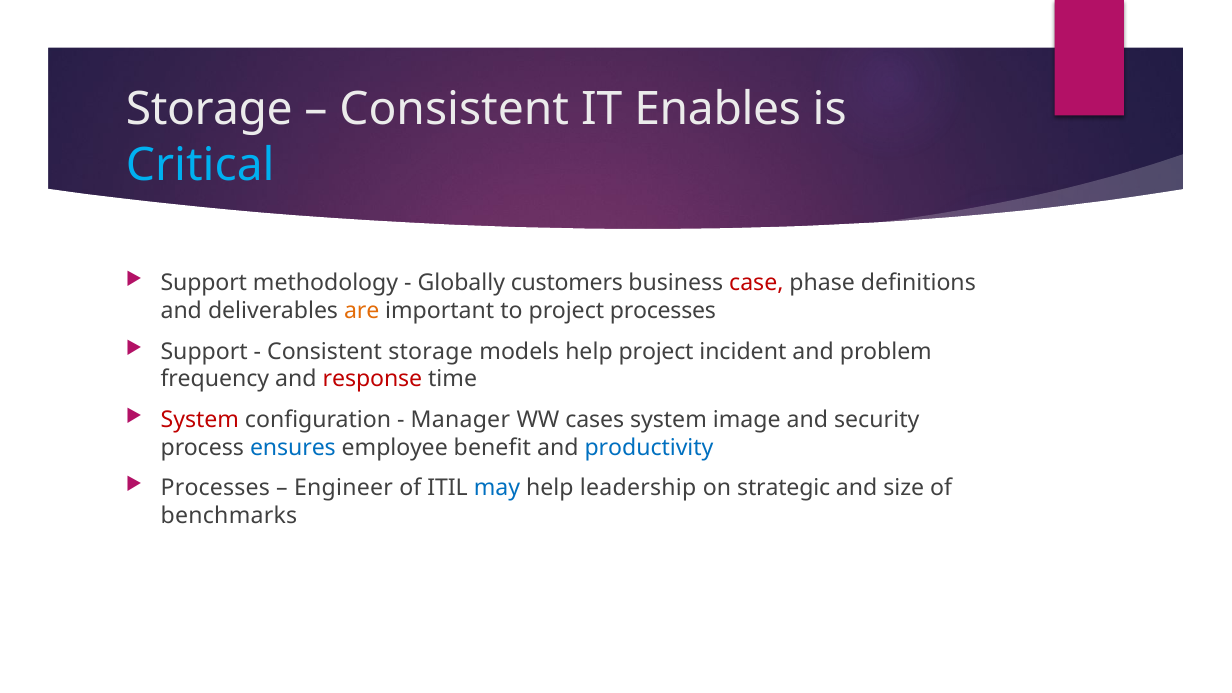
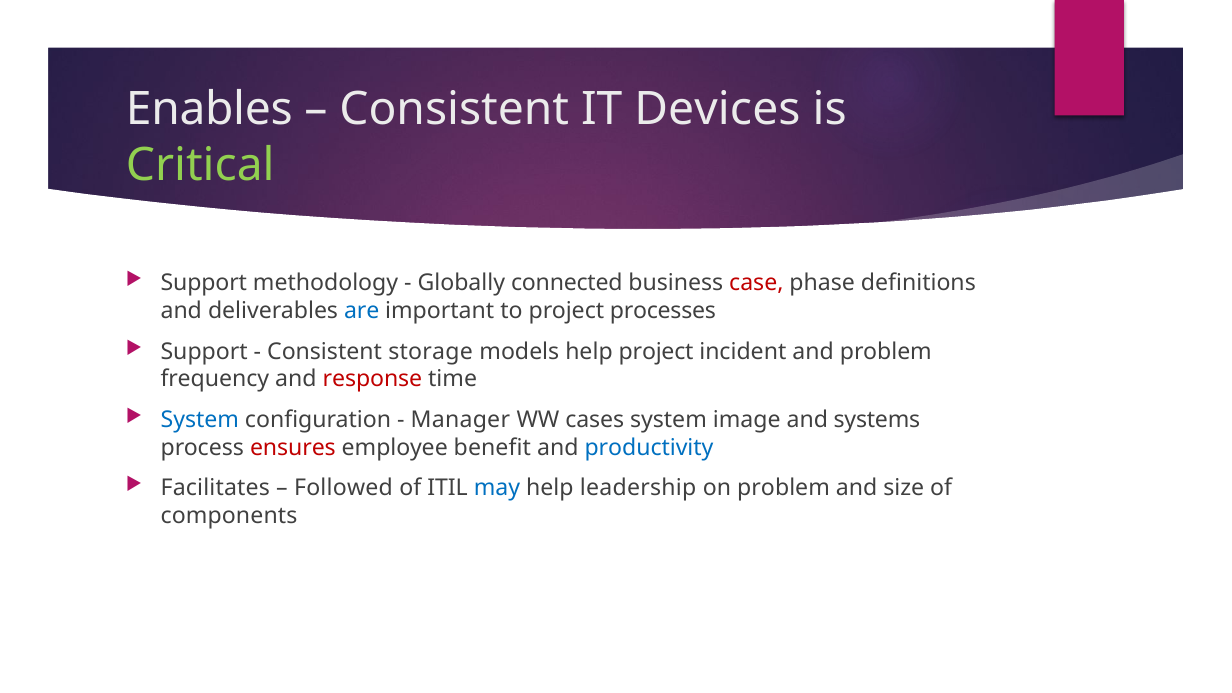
Storage at (209, 110): Storage -> Enables
Enables: Enables -> Devices
Critical colour: light blue -> light green
customers: customers -> connected
are colour: orange -> blue
System at (200, 420) colour: red -> blue
security: security -> systems
ensures colour: blue -> red
Processes at (215, 488): Processes -> Facilitates
Engineer: Engineer -> Followed
on strategic: strategic -> problem
benchmarks: benchmarks -> components
